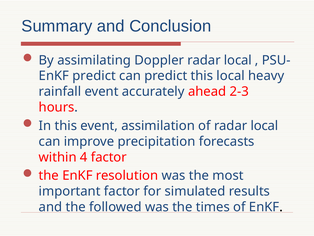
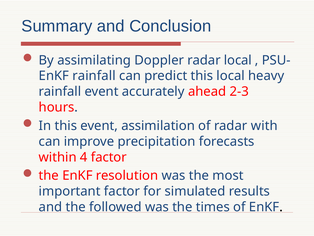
EnKF predict: predict -> rainfall
of radar local: local -> with
